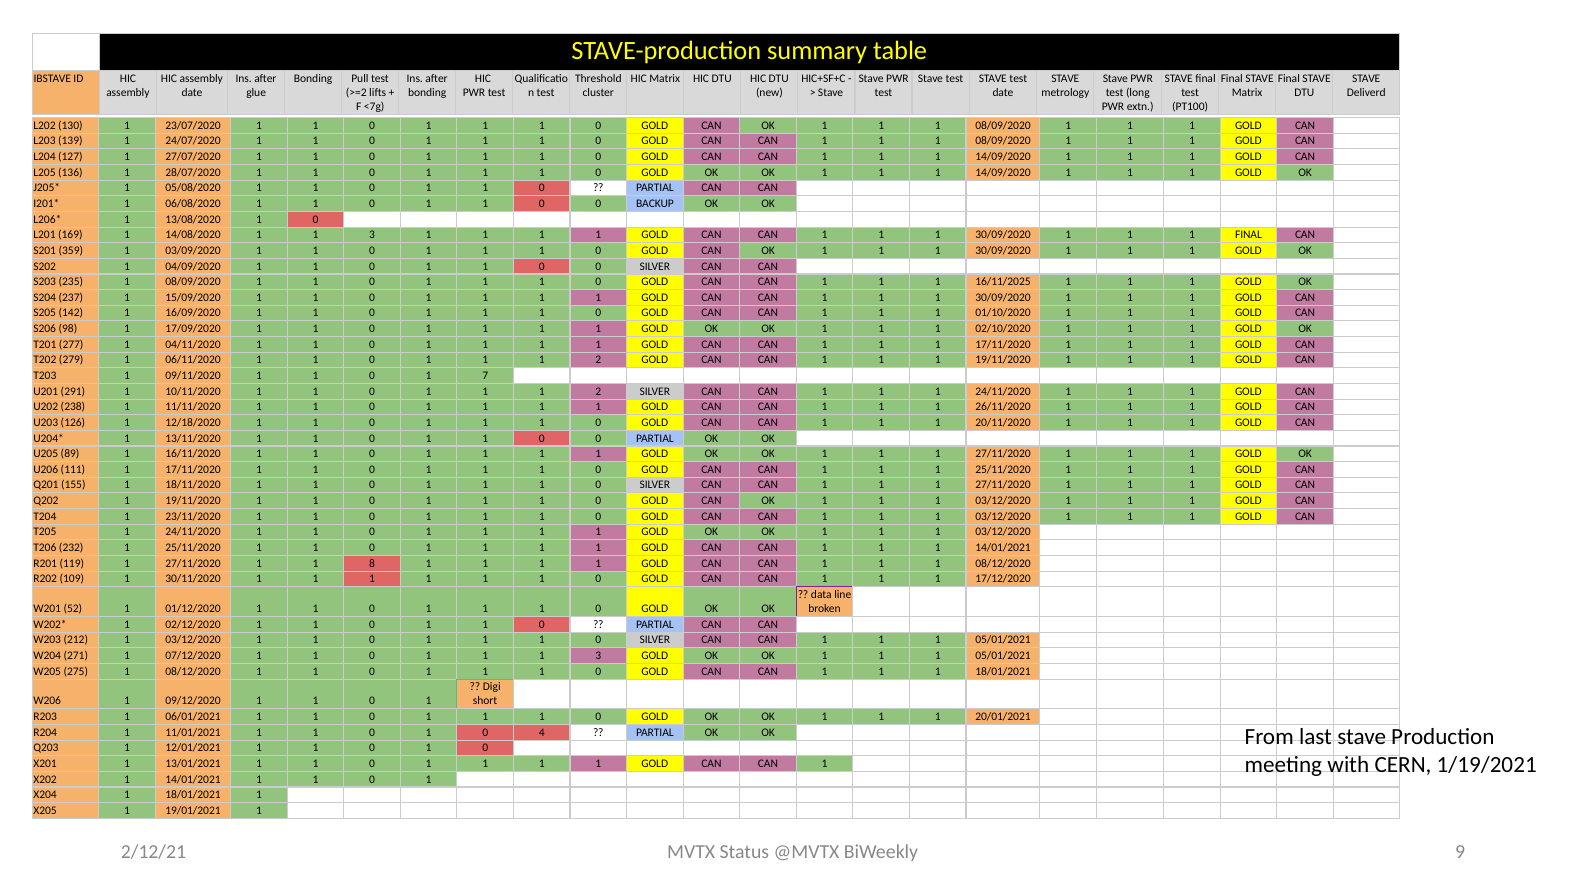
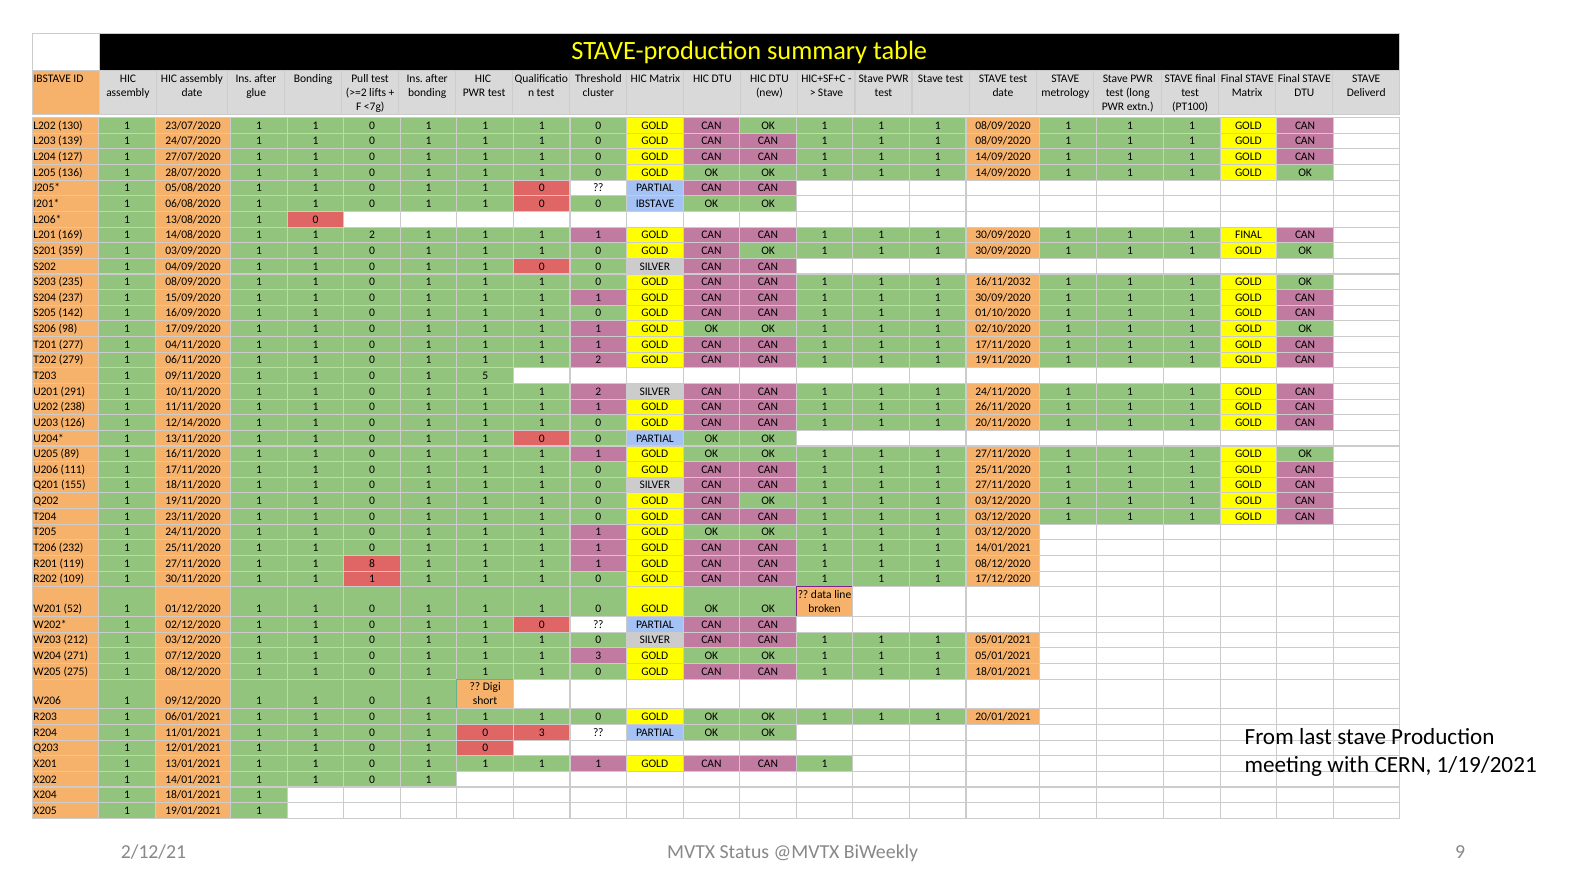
0 BACKUP: BACKUP -> IBSTAVE
14/08/2020 1 1 3: 3 -> 2
16/11/2025: 16/11/2025 -> 16/11/2032
7: 7 -> 5
12/18/2020: 12/18/2020 -> 12/14/2020
0 4: 4 -> 3
